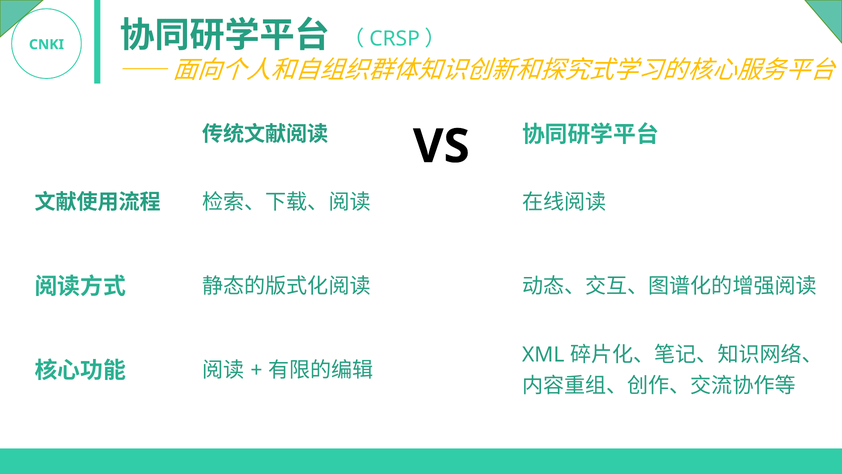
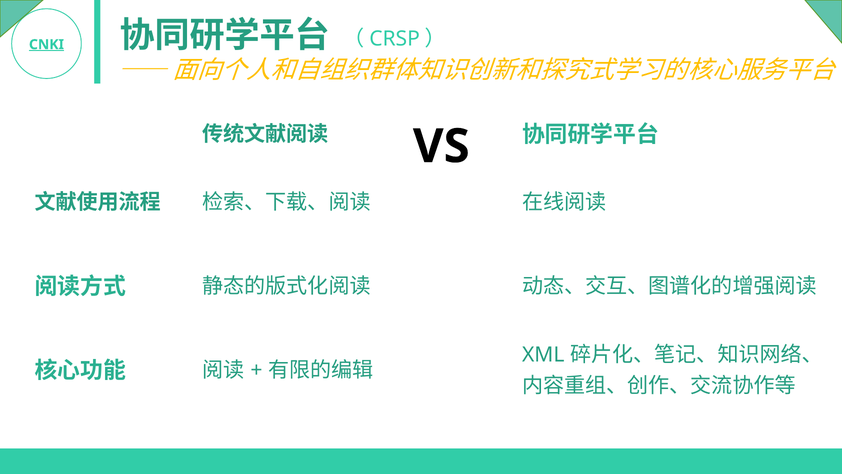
CNKI underline: none -> present
